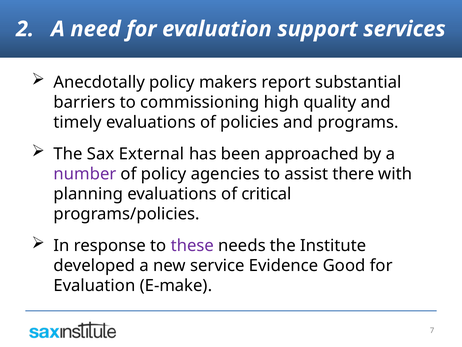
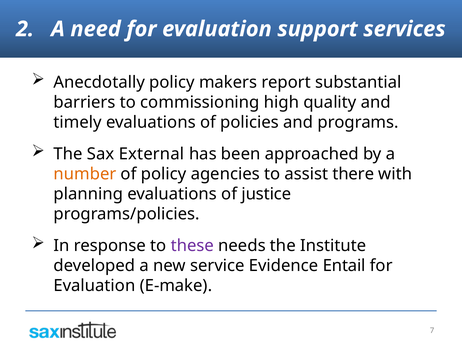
number colour: purple -> orange
critical: critical -> justice
Good: Good -> Entail
